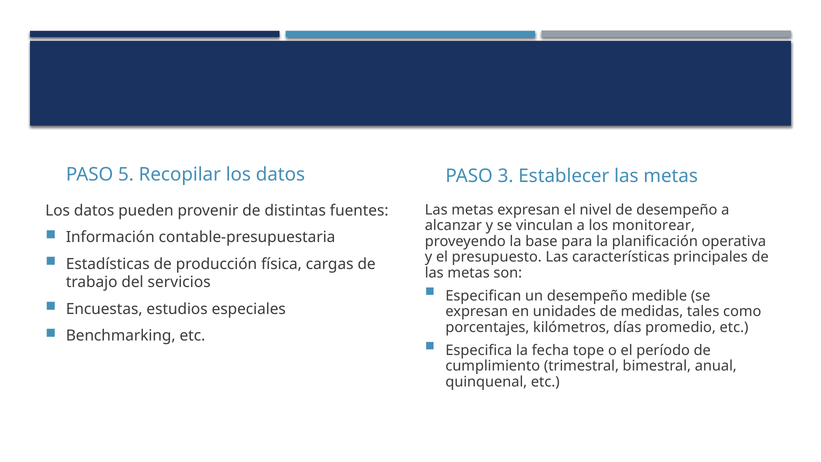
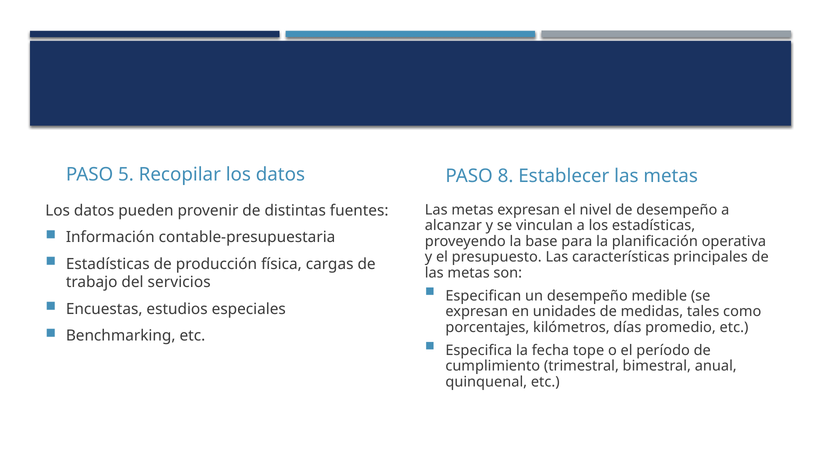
3: 3 -> 8
los monitorear: monitorear -> estadísticas
